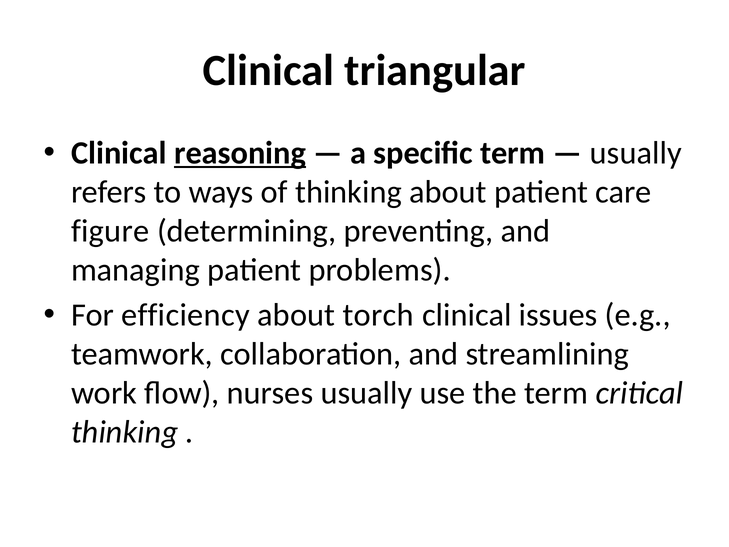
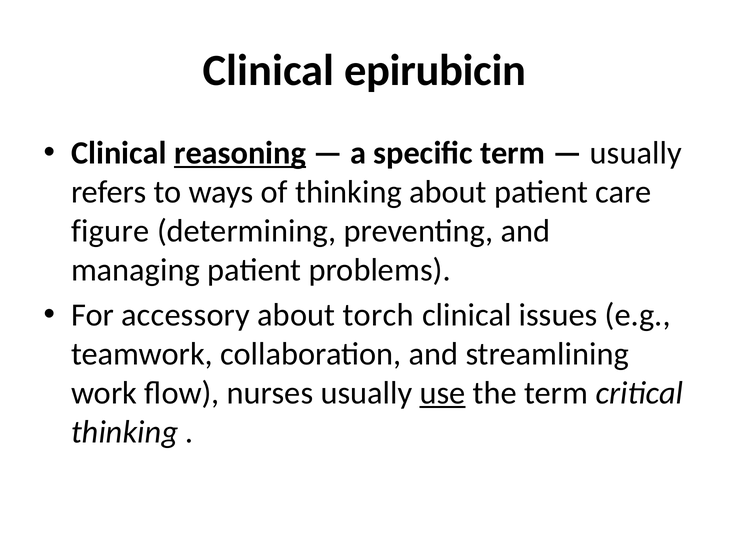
triangular: triangular -> epirubicin
efficiency: efficiency -> accessory
use underline: none -> present
